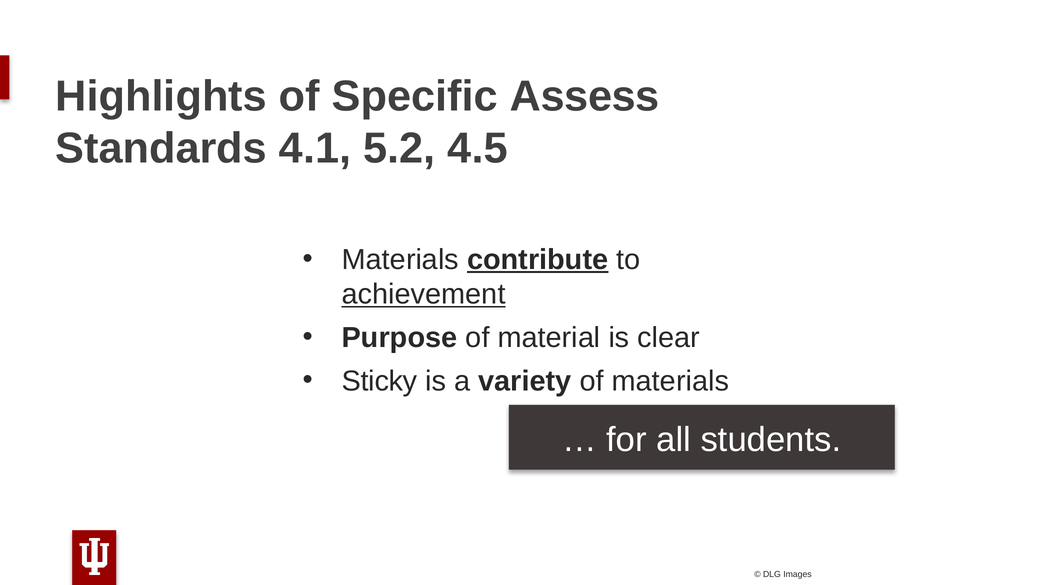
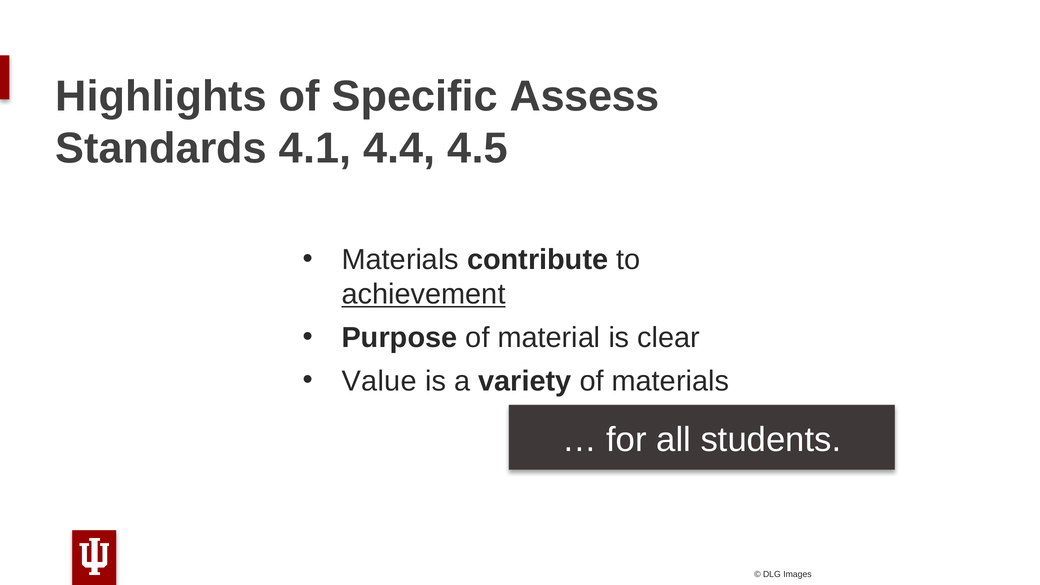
5.2: 5.2 -> 4.4
contribute underline: present -> none
Sticky: Sticky -> Value
